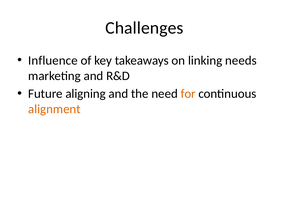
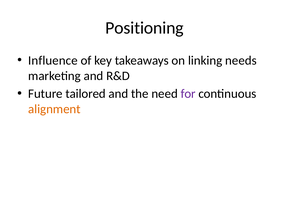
Challenges: Challenges -> Positioning
aligning: aligning -> tailored
for colour: orange -> purple
